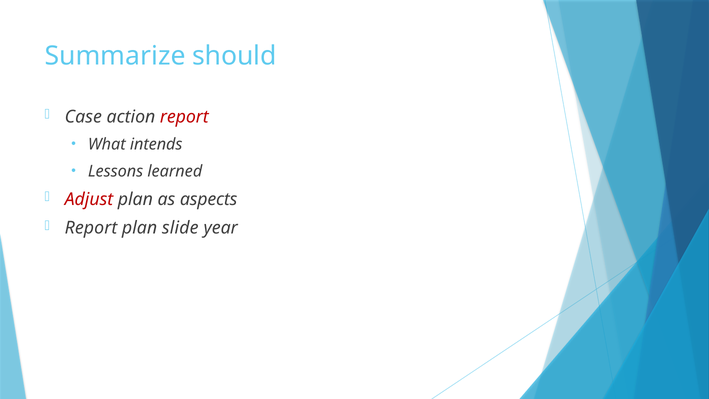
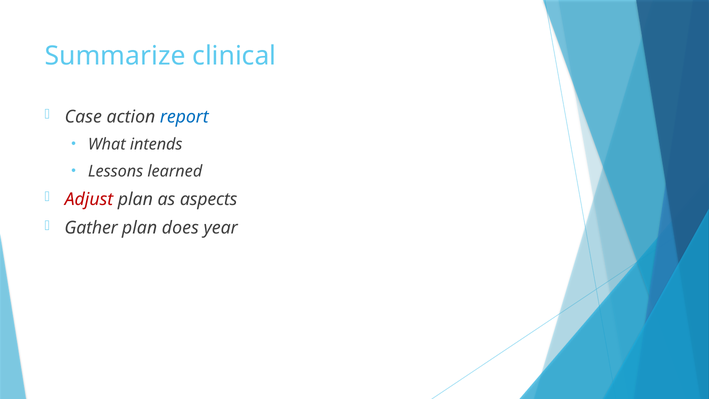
should: should -> clinical
report at (184, 117) colour: red -> blue
Report at (91, 228): Report -> Gather
slide: slide -> does
